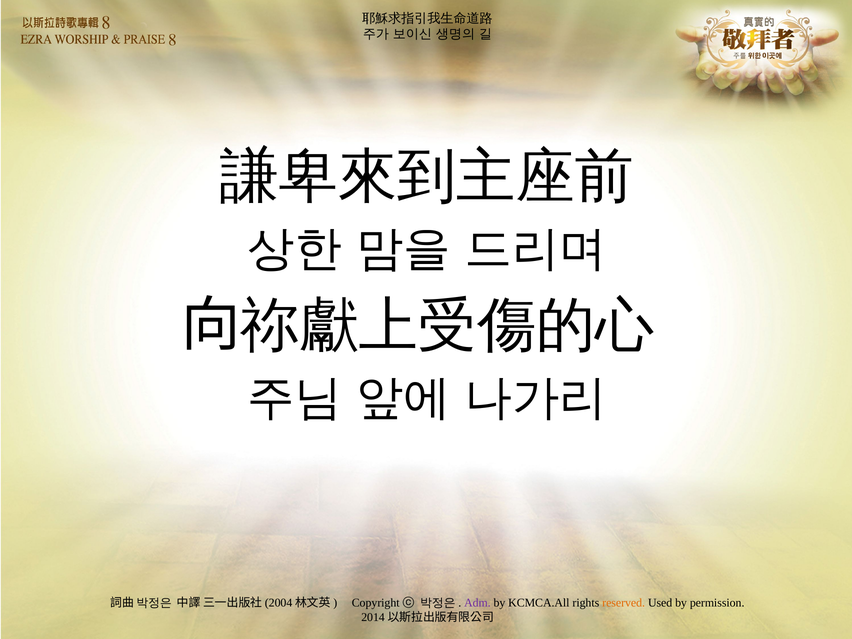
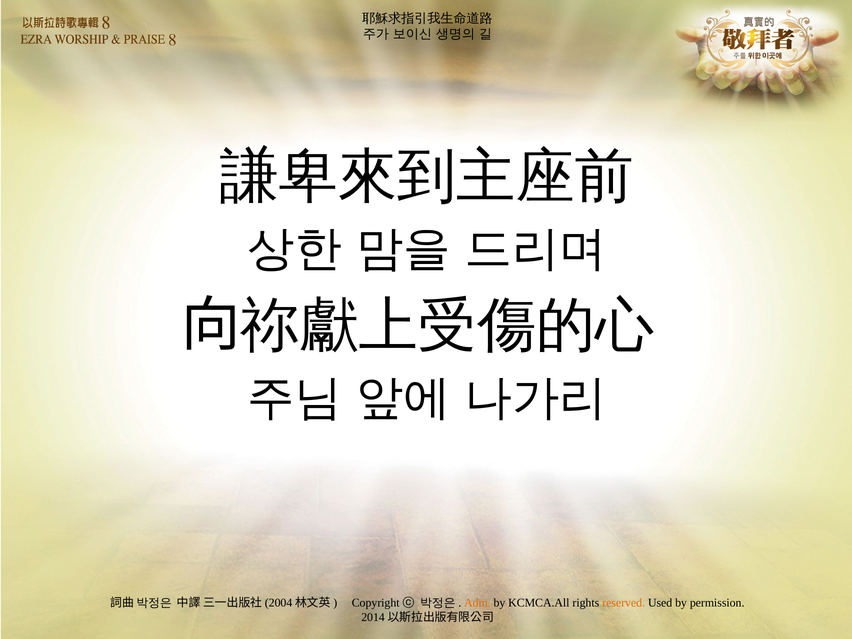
Adm colour: purple -> orange
